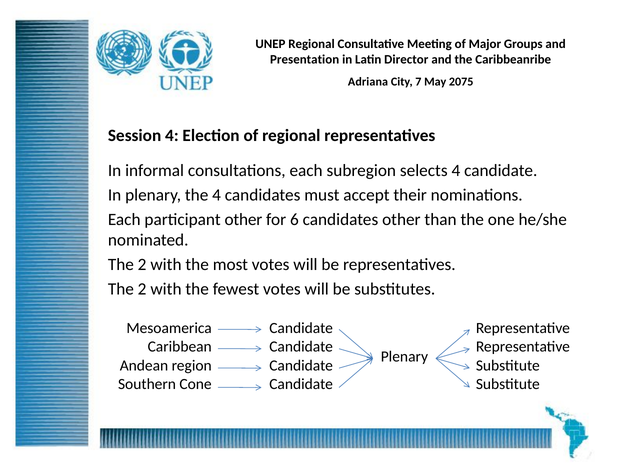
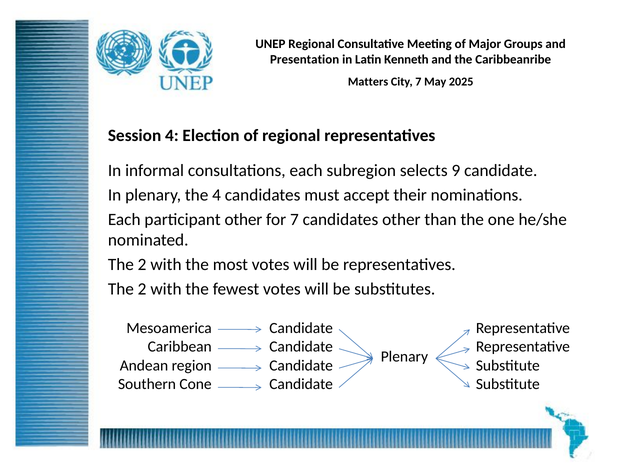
Director: Director -> Kenneth
Adriana: Adriana -> Matters
2075: 2075 -> 2025
selects 4: 4 -> 9
for 6: 6 -> 7
